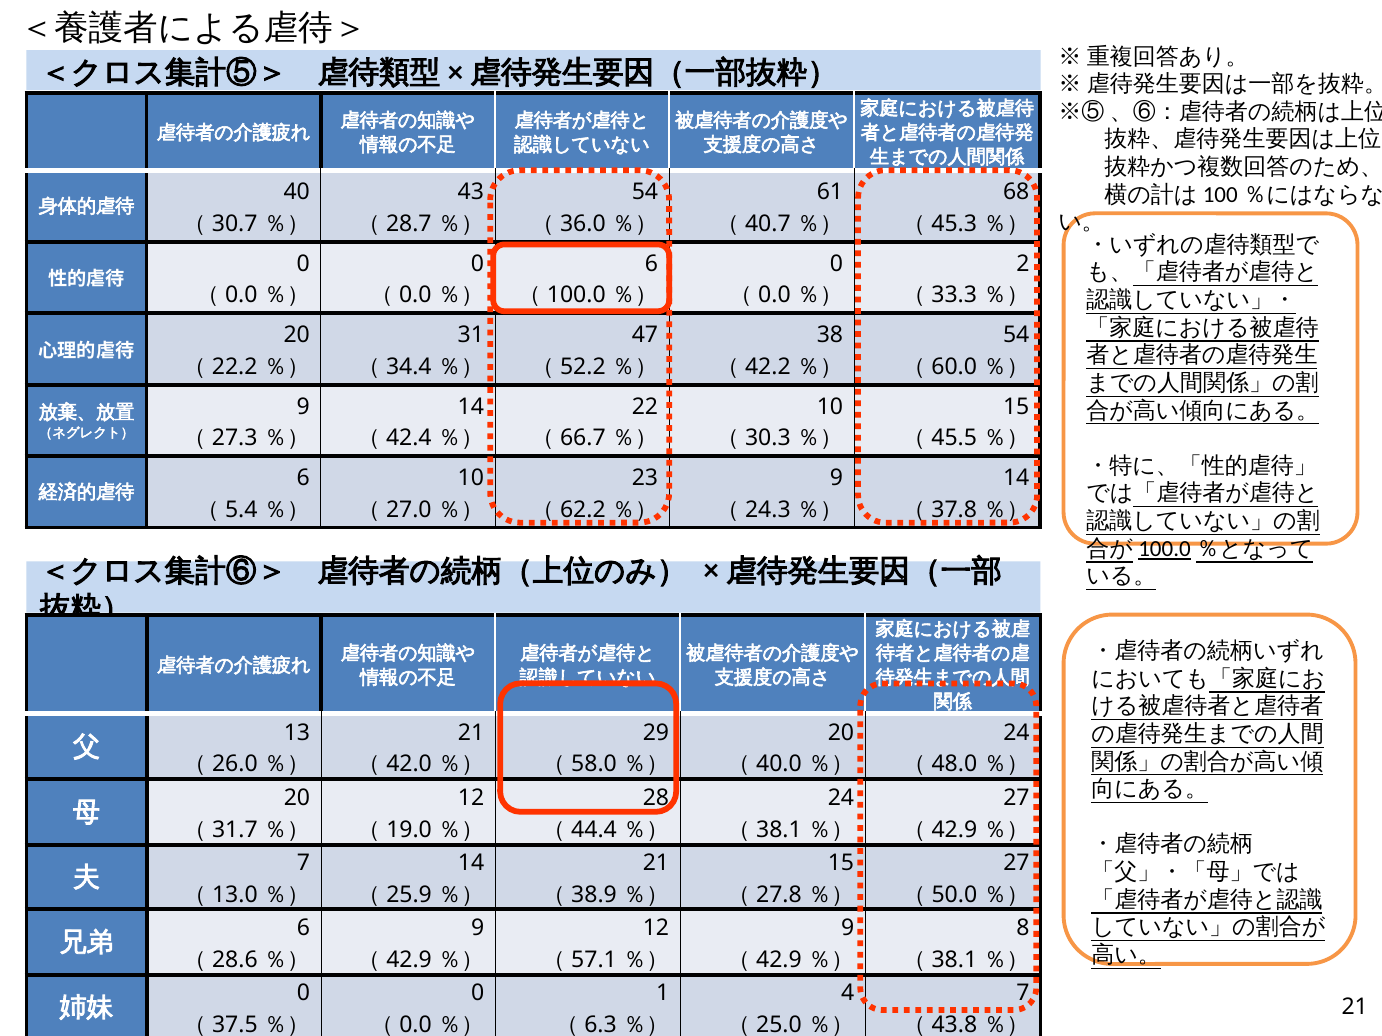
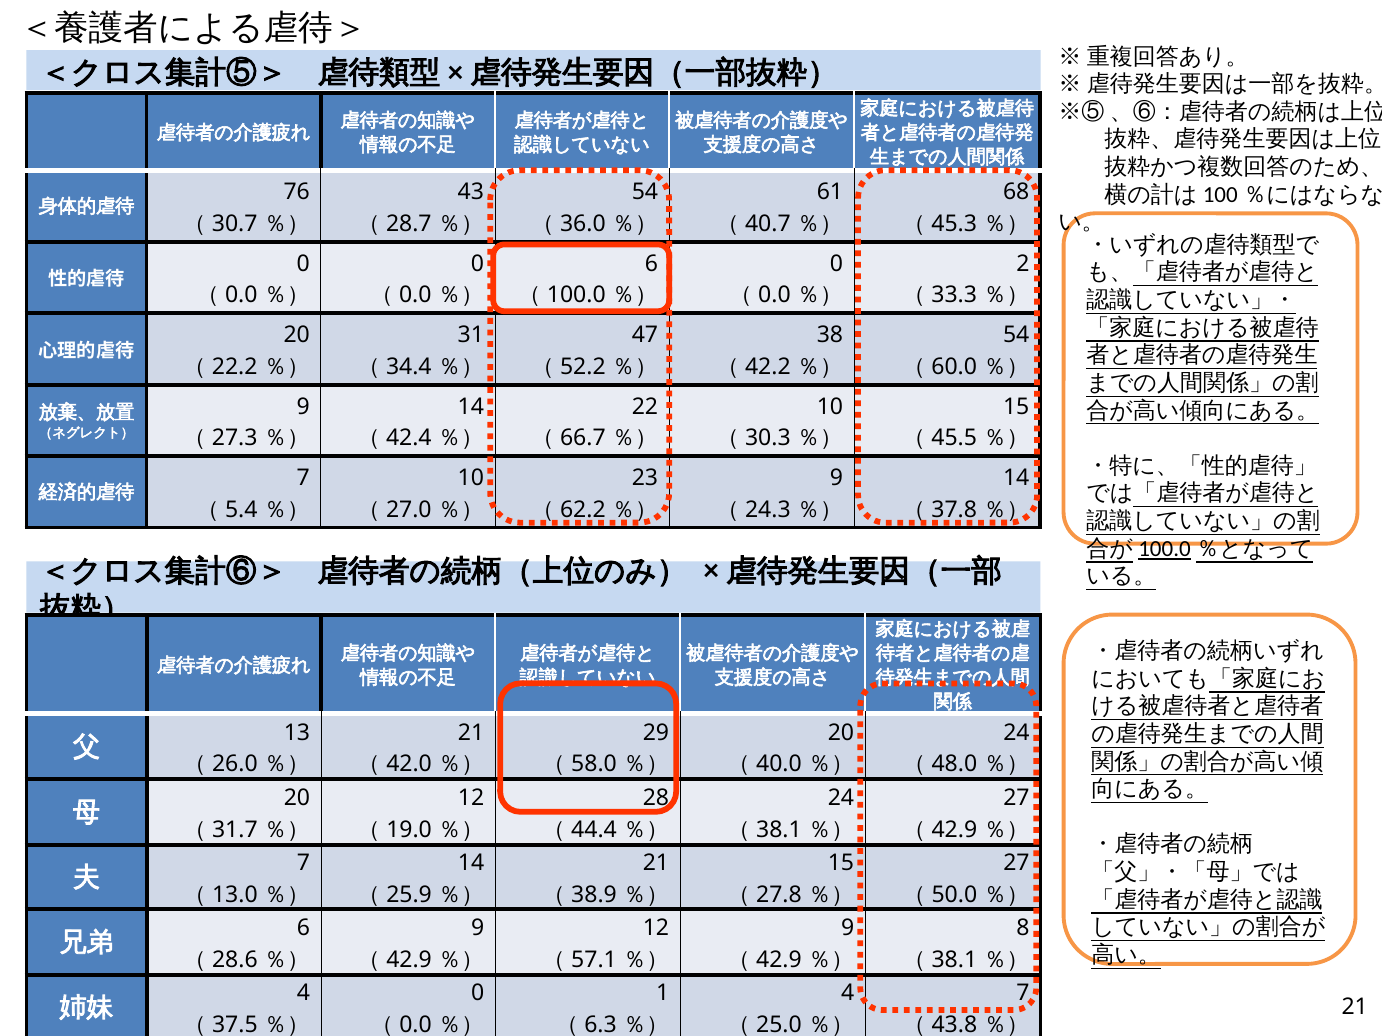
40: 40 -> 76
6 at (303, 478): 6 -> 7
0 at (304, 994): 0 -> 4
